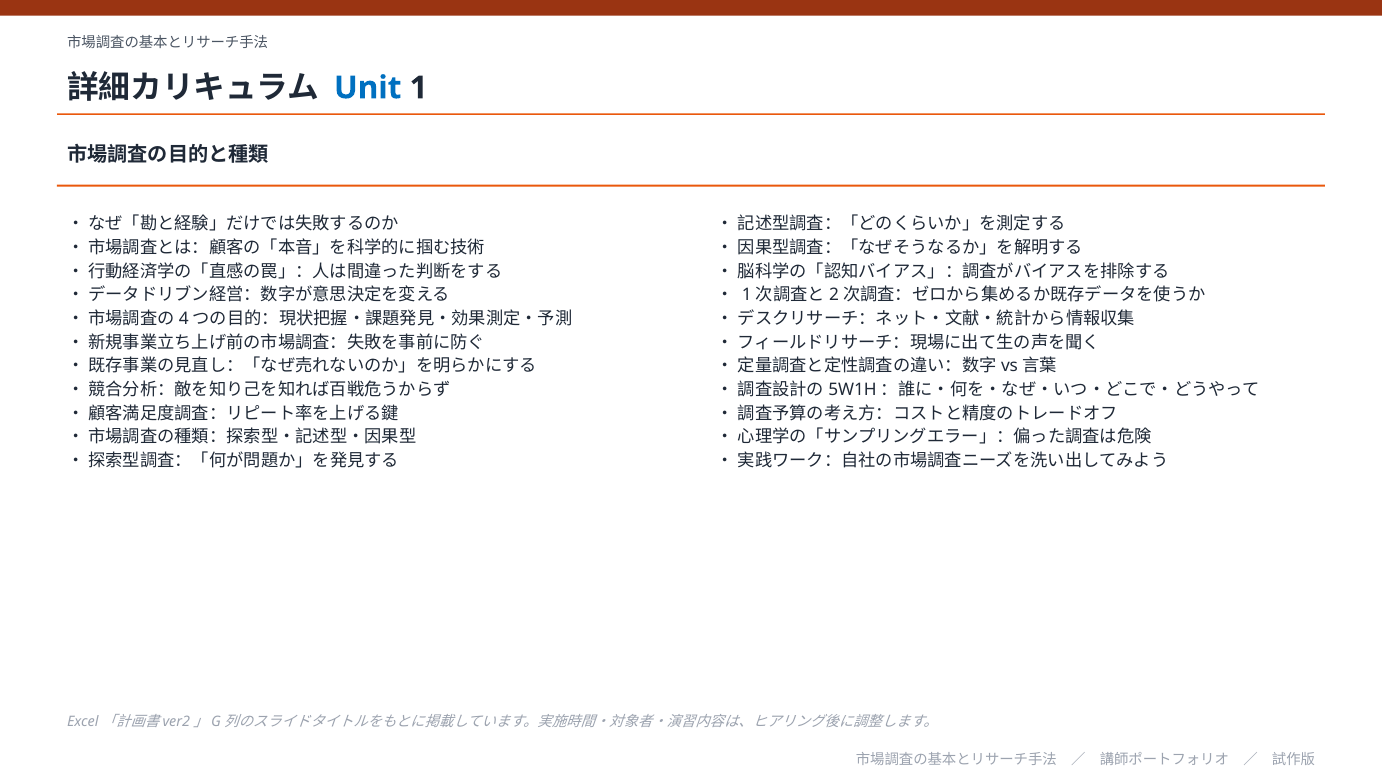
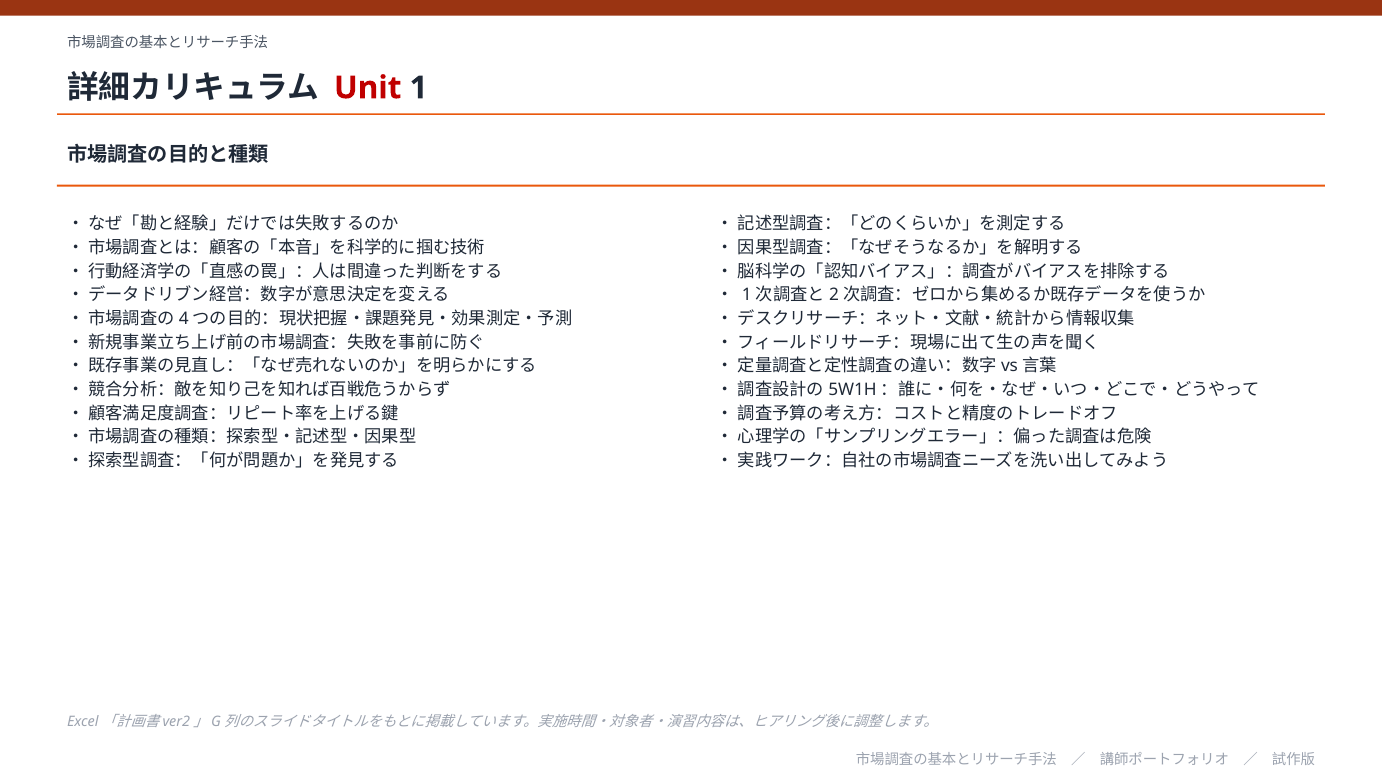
Unit colour: blue -> red
